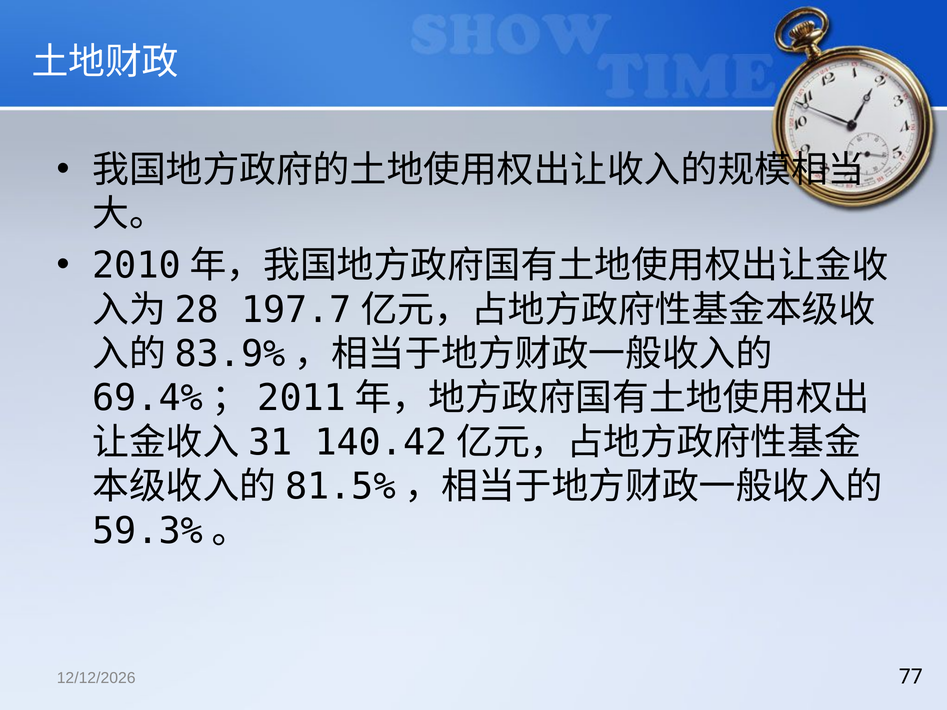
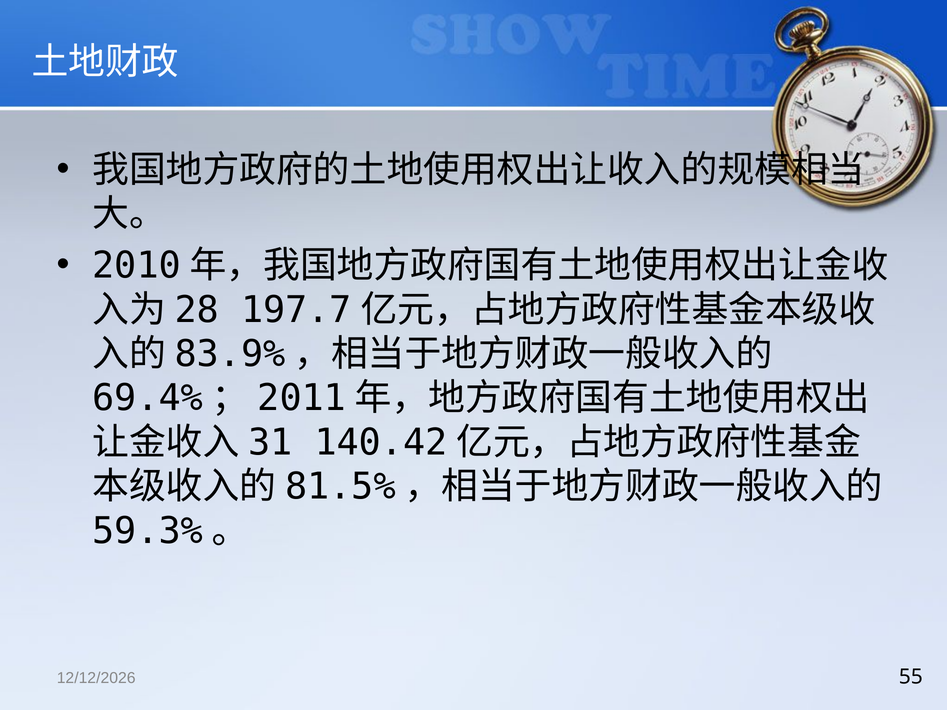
77: 77 -> 55
